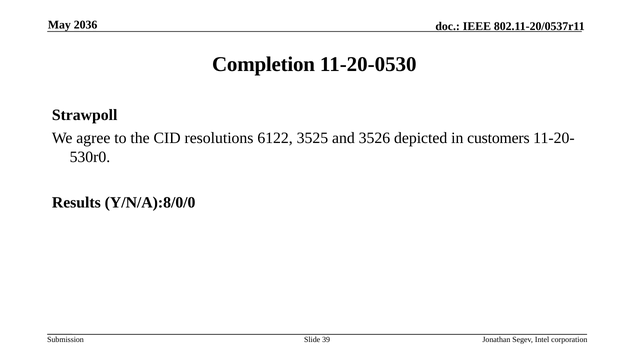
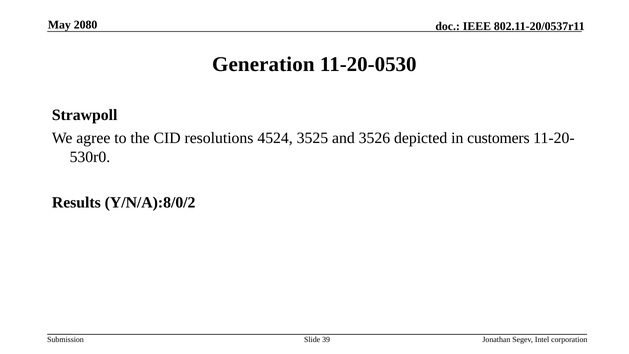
2036: 2036 -> 2080
Completion: Completion -> Generation
6122: 6122 -> 4524
Y/N/A):8/0/0: Y/N/A):8/0/0 -> Y/N/A):8/0/2
